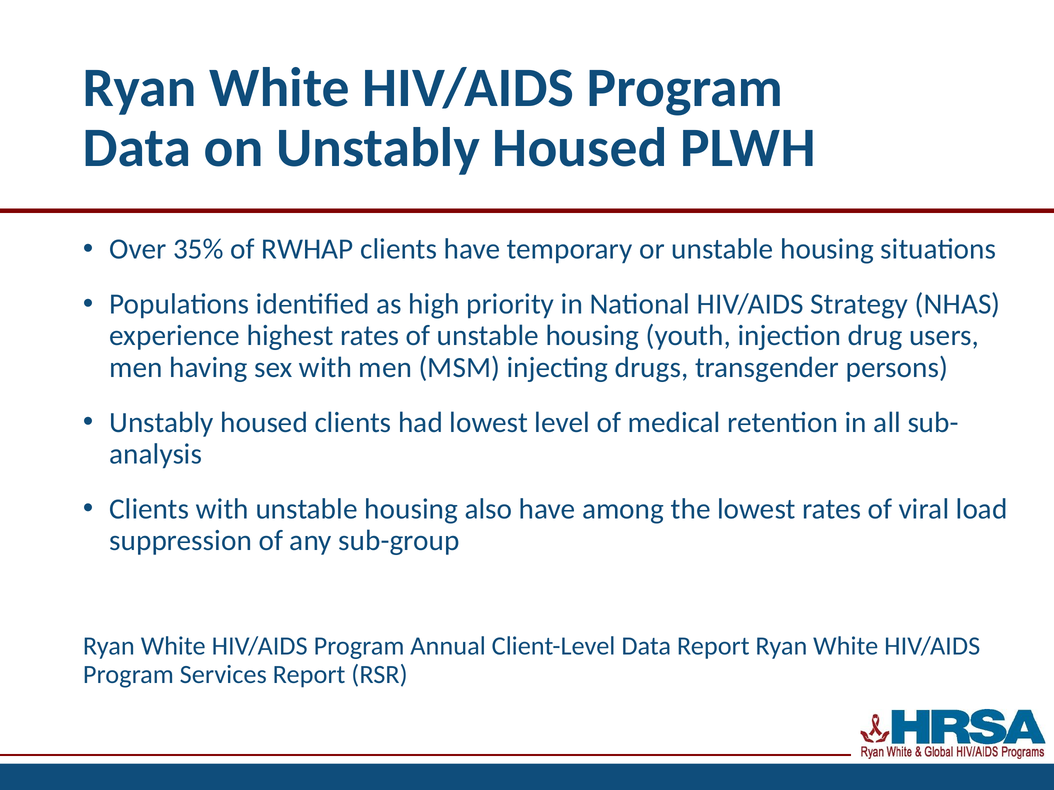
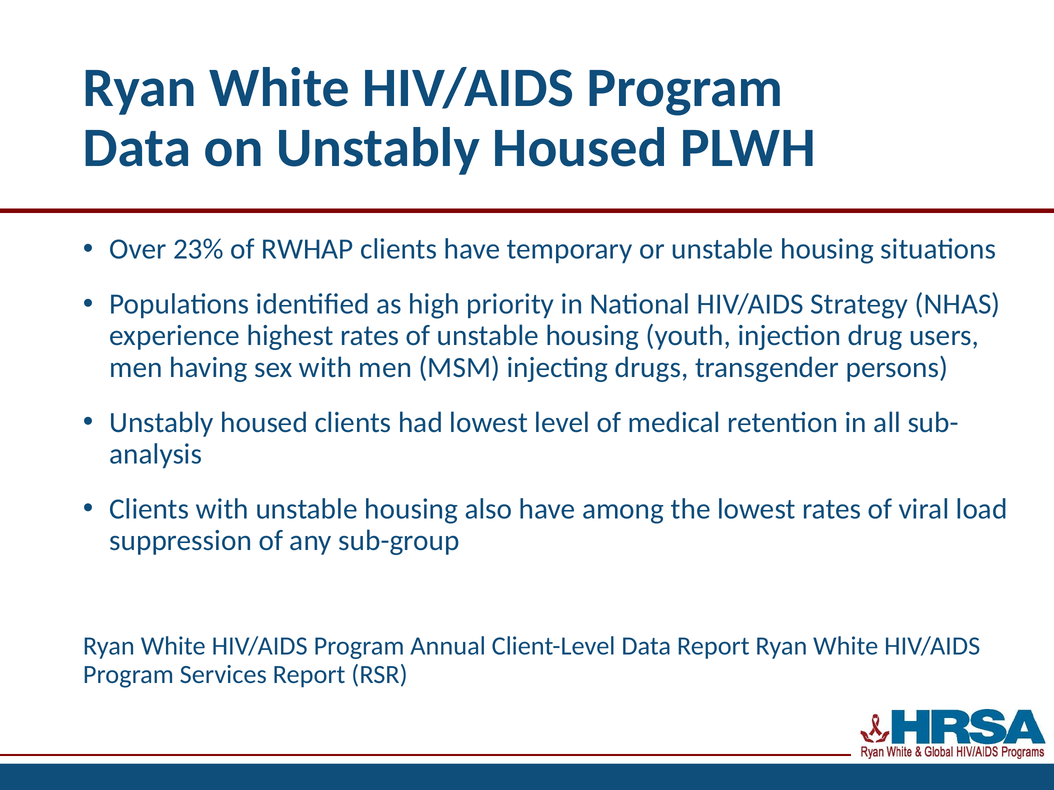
35%: 35% -> 23%
